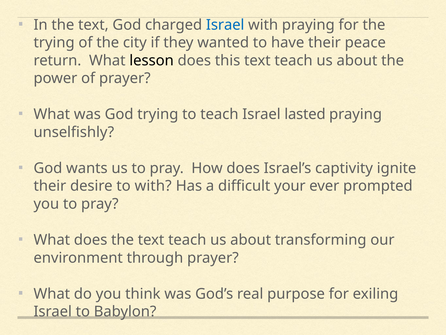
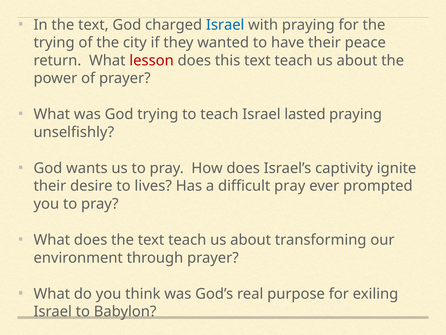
lesson colour: black -> red
to with: with -> lives
difficult your: your -> pray
